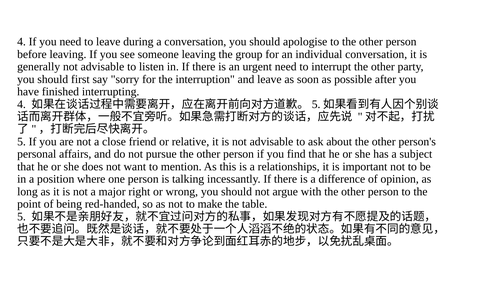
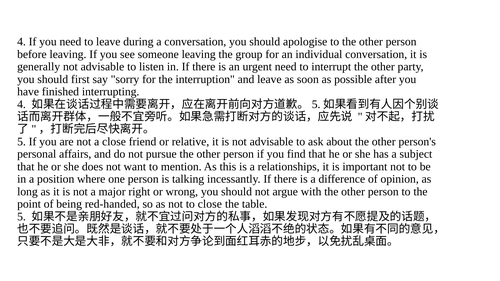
to make: make -> close
